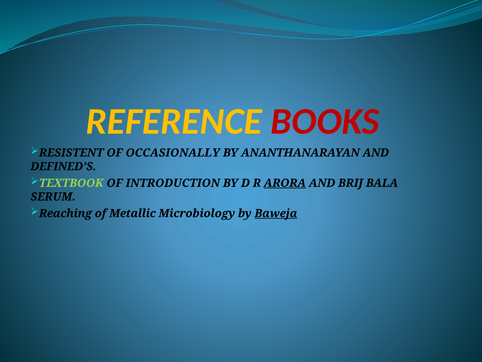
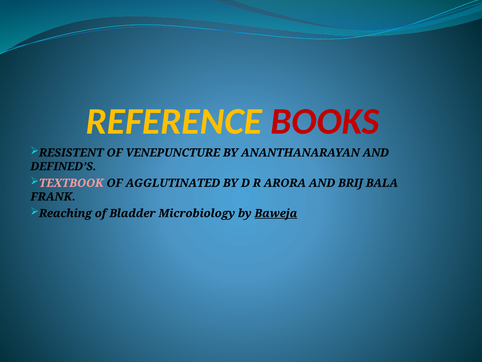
OCCASIONALLY: OCCASIONALLY -> VENEPUNCTURE
TEXTBOOK colour: light green -> pink
INTRODUCTION: INTRODUCTION -> AGGLUTINATED
ARORA underline: present -> none
SERUM: SERUM -> FRANK
Metallic: Metallic -> Bladder
